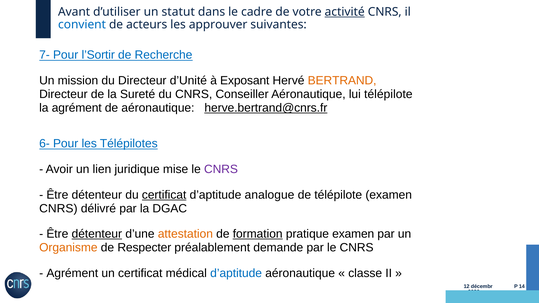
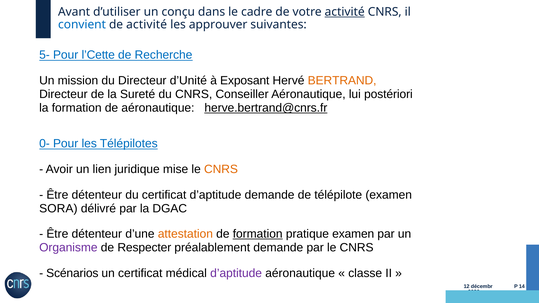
statut: statut -> conçu
de acteurs: acteurs -> activité
7-: 7- -> 5-
l’Sortir: l’Sortir -> l’Cette
lui télépilote: télépilote -> postériori
la agrément: agrément -> formation
6-: 6- -> 0-
CNRS at (221, 169) colour: purple -> orange
certificat at (164, 195) underline: present -> none
d’aptitude analogue: analogue -> demande
CNRS at (58, 209): CNRS -> SORA
détenteur at (97, 234) underline: present -> none
Organisme colour: orange -> purple
Agrément at (72, 273): Agrément -> Scénarios
d’aptitude at (236, 273) colour: blue -> purple
